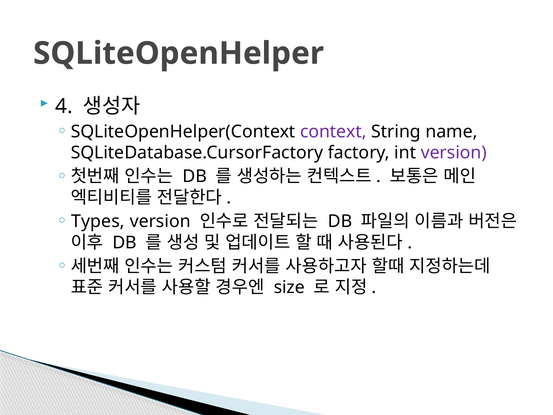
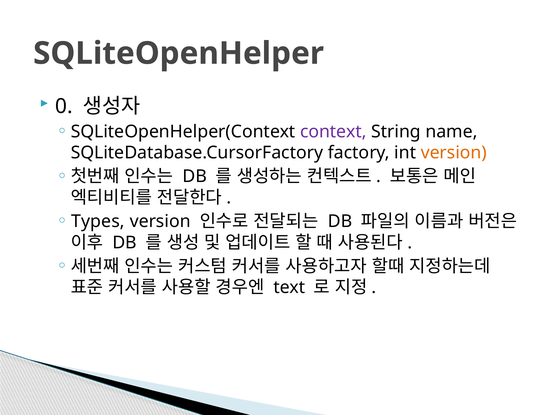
4: 4 -> 0
version at (454, 153) colour: purple -> orange
size: size -> text
